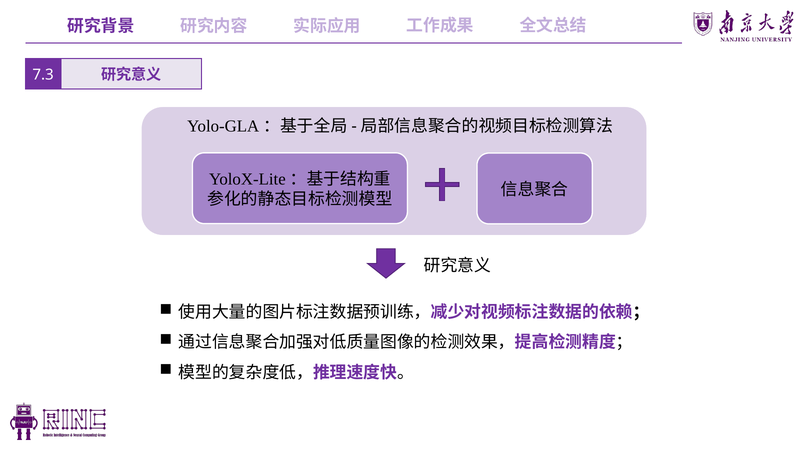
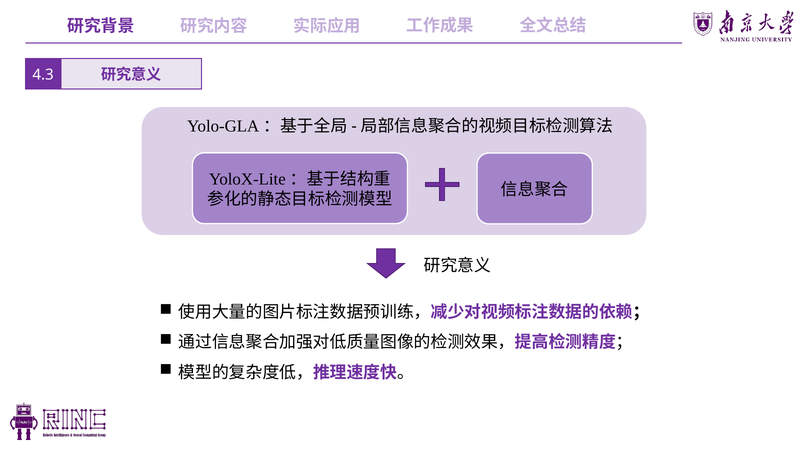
7.3: 7.3 -> 4.3
